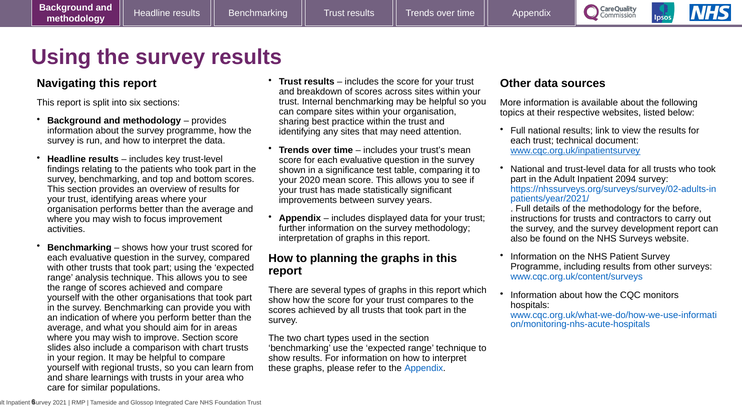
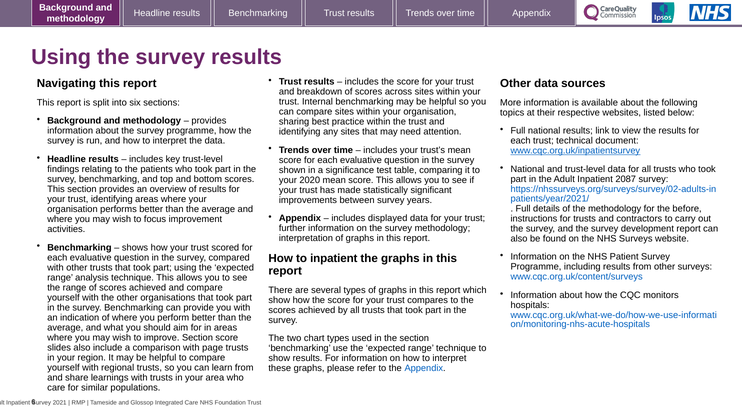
2094: 2094 -> 2087
to planning: planning -> inpatient
with chart: chart -> page
